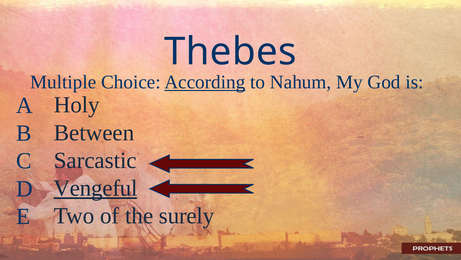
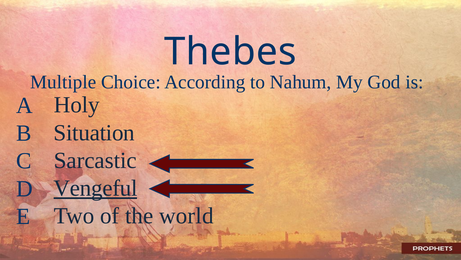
According underline: present -> none
Between: Between -> Situation
surely: surely -> world
